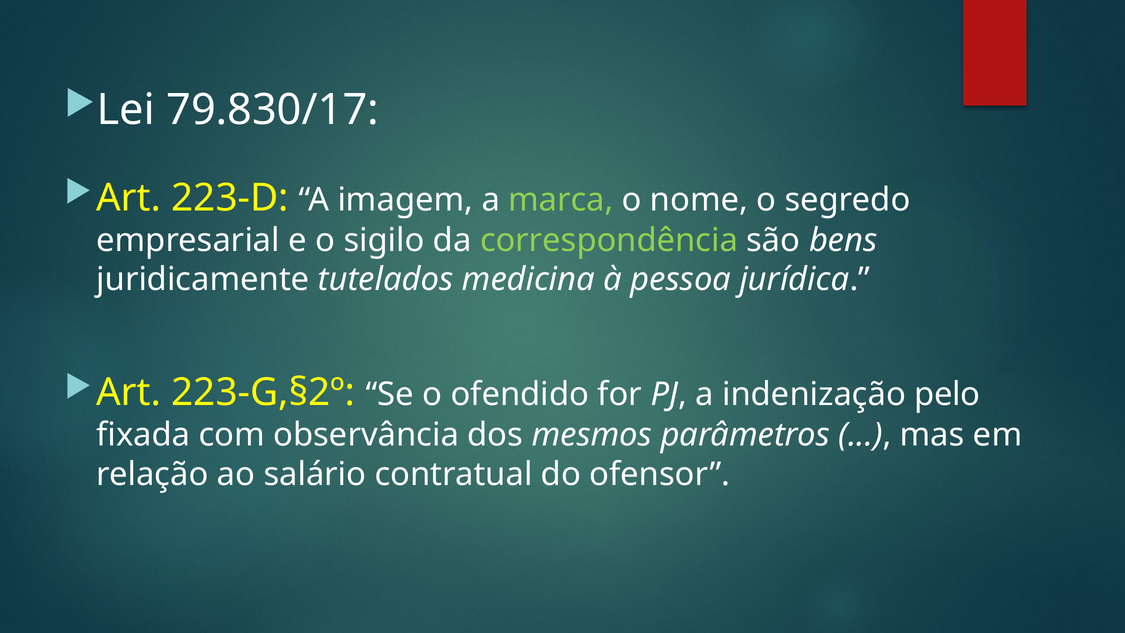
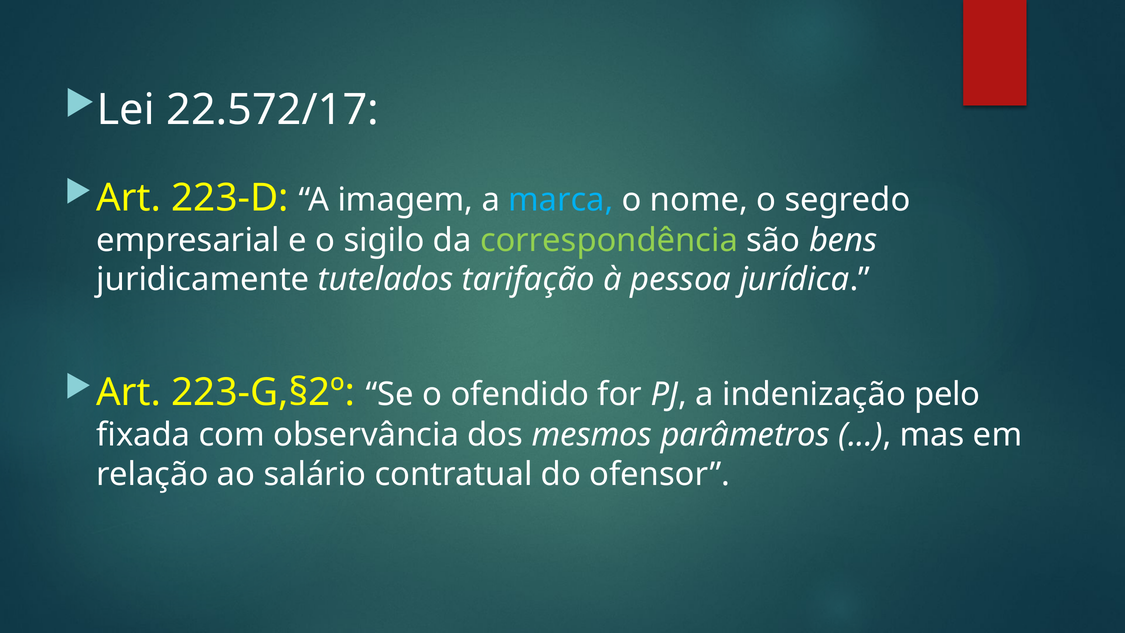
79.830/17: 79.830/17 -> 22.572/17
marca colour: light green -> light blue
medicina: medicina -> tarifação
